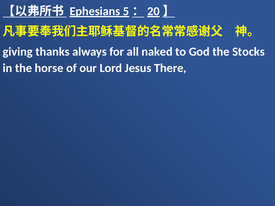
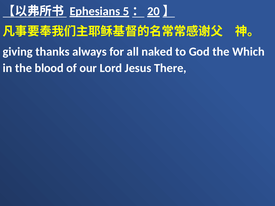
Stocks: Stocks -> Which
horse: horse -> blood
